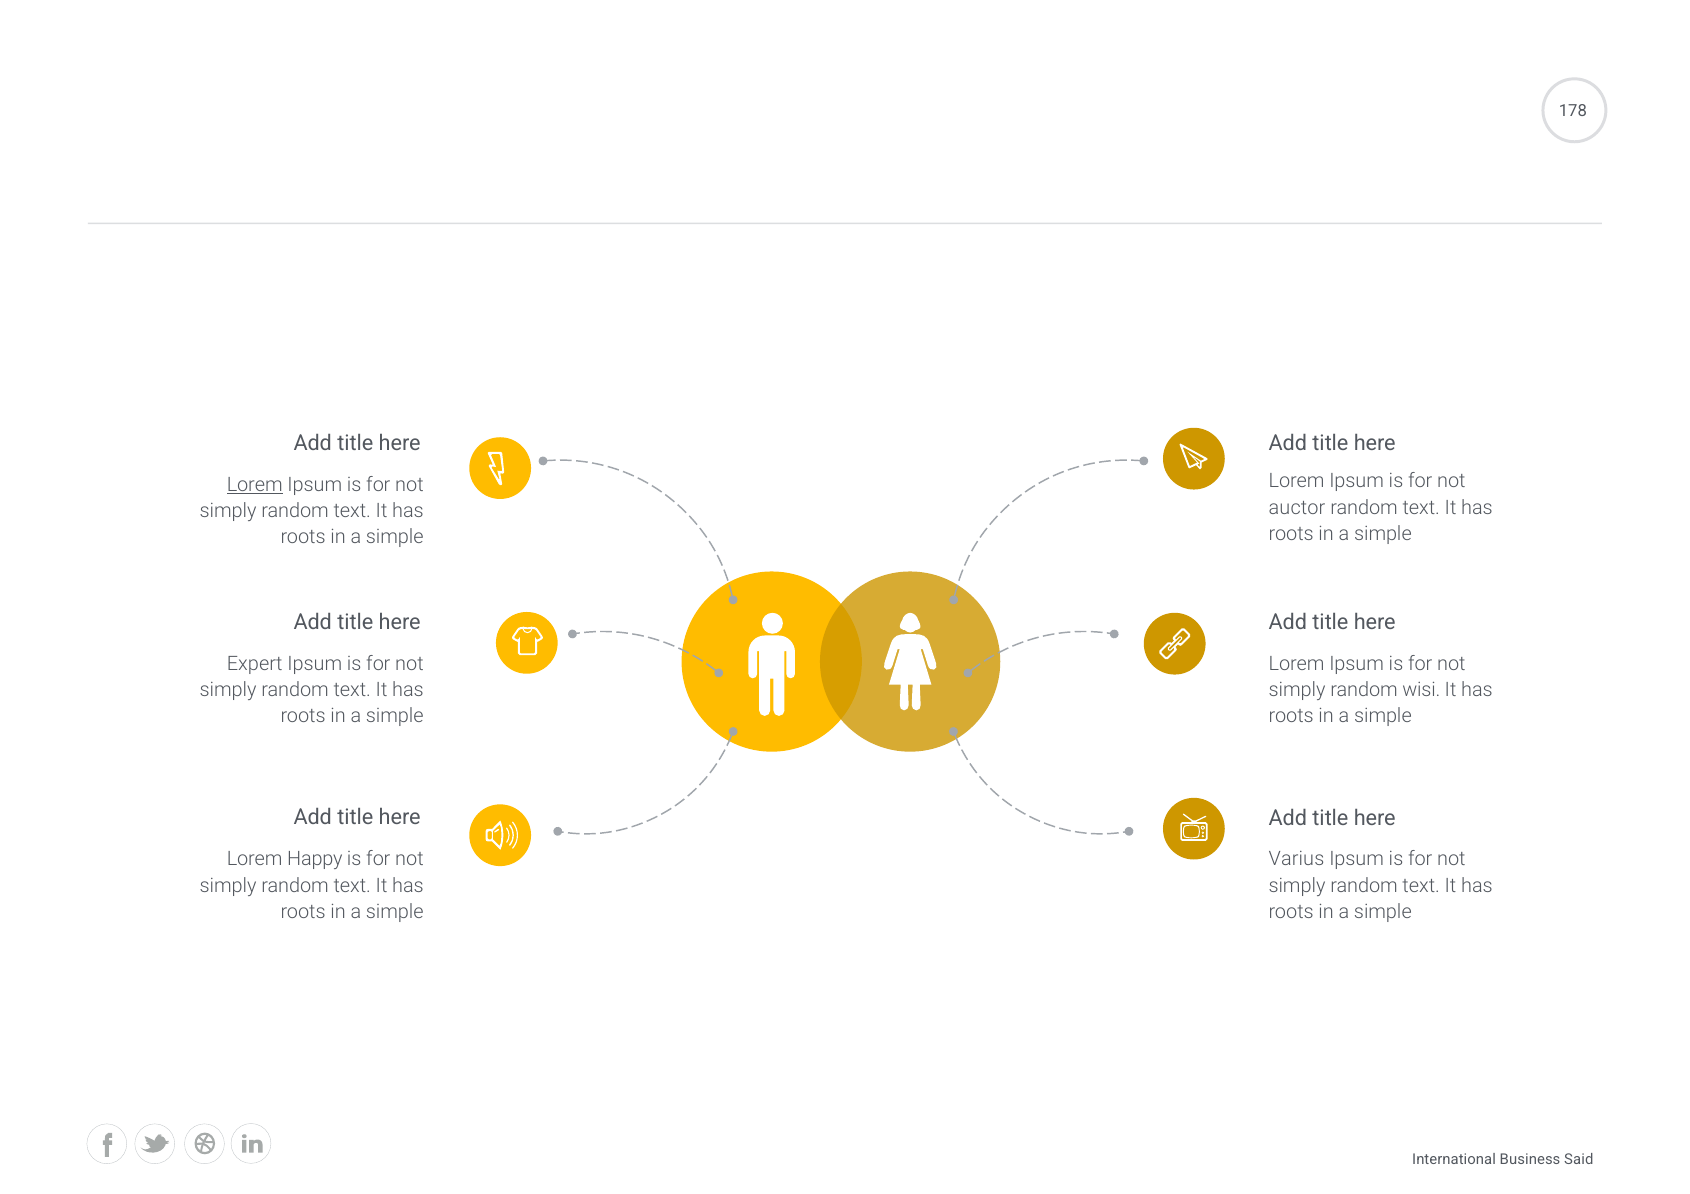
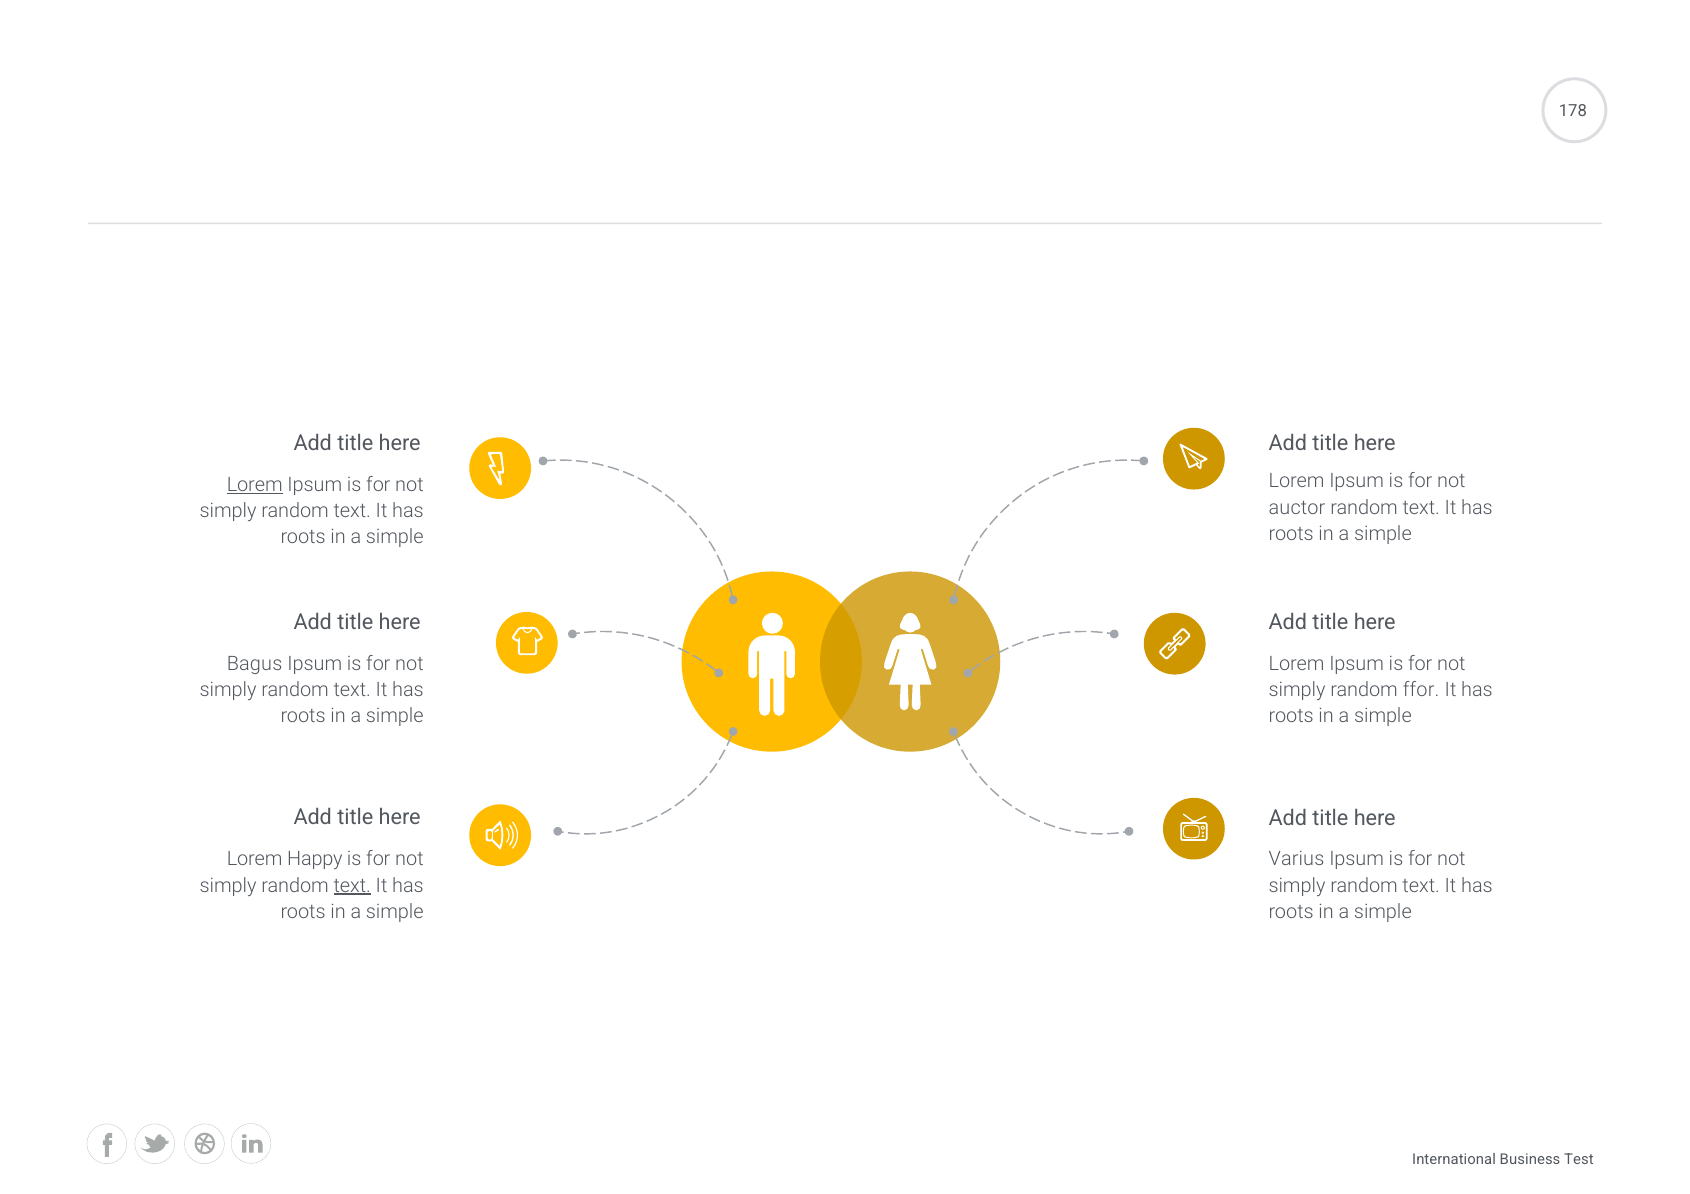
Expert: Expert -> Bagus
wisi: wisi -> ffor
text at (352, 886) underline: none -> present
Said: Said -> Test
